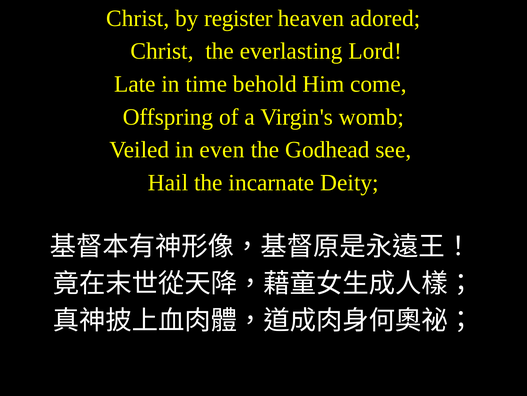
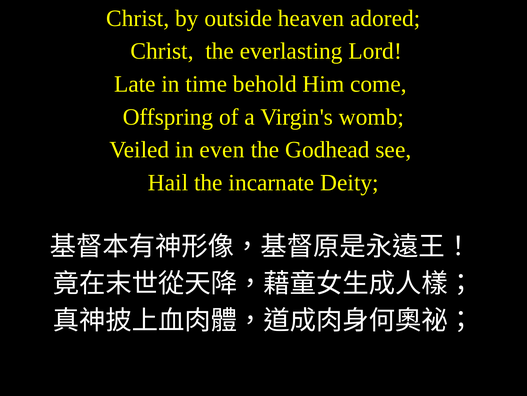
register: register -> outside
